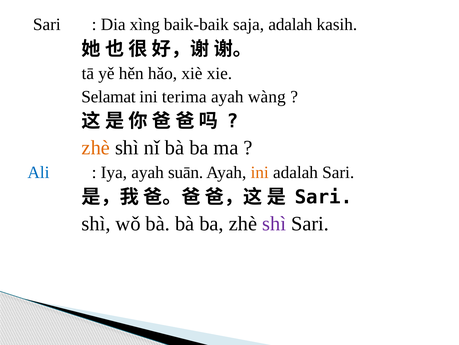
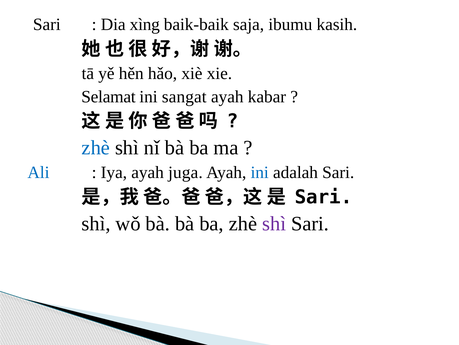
saja adalah: adalah -> ibumu
terima: terima -> sangat
wàng: wàng -> kabar
zhè at (96, 147) colour: orange -> blue
suān: suān -> juga
ini at (260, 172) colour: orange -> blue
